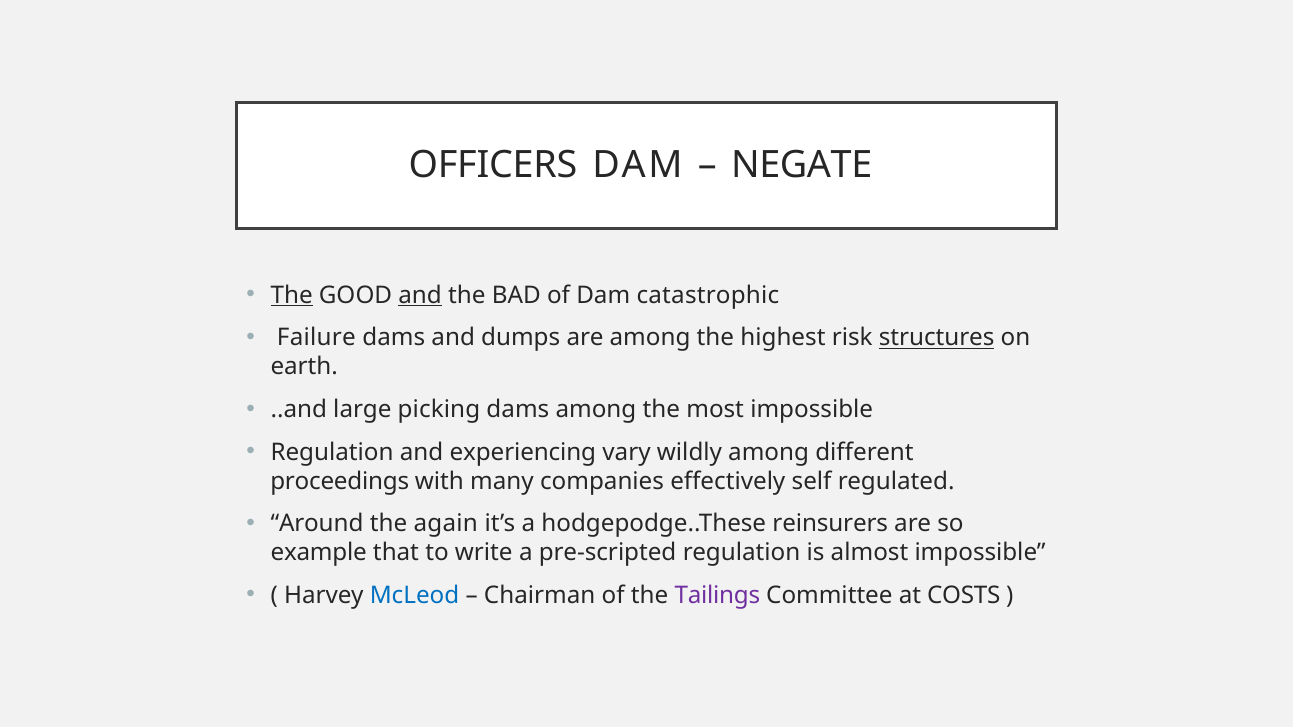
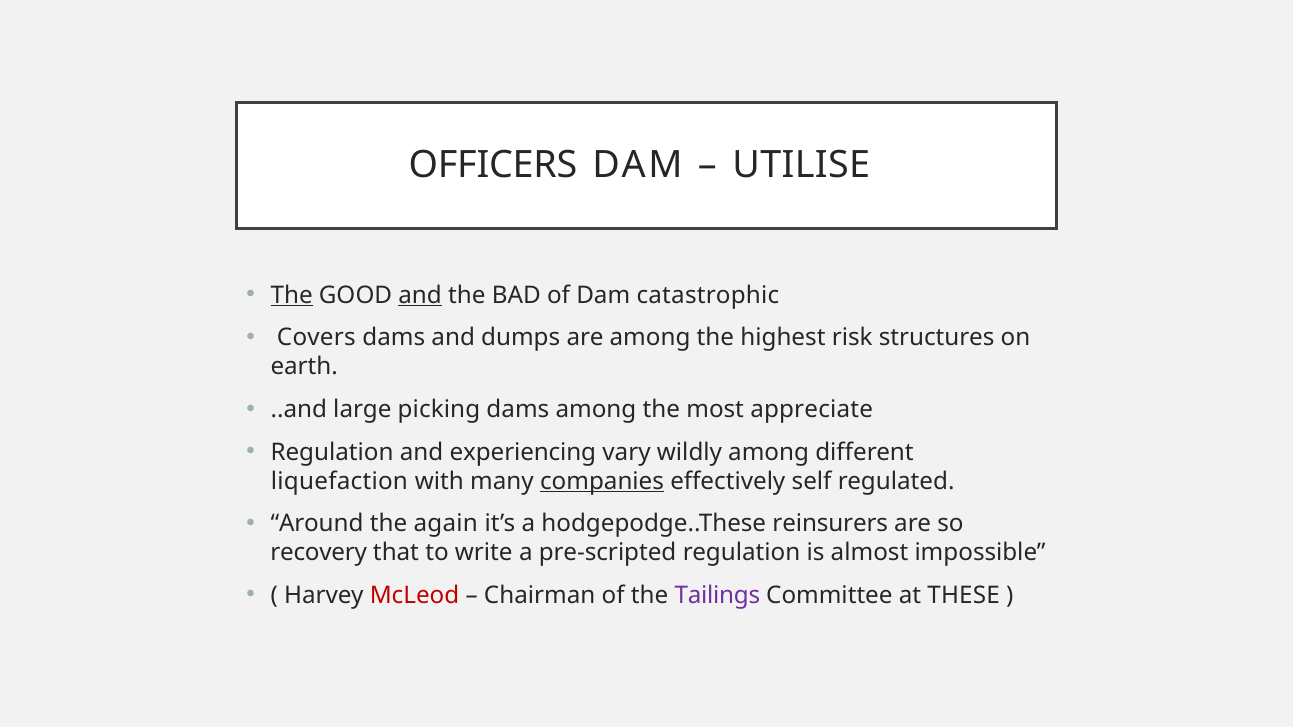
NEGATE: NEGATE -> UTILISE
Failure: Failure -> Covers
structures underline: present -> none
most impossible: impossible -> appreciate
proceedings: proceedings -> liquefaction
companies underline: none -> present
example: example -> recovery
McLeod colour: blue -> red
COSTS: COSTS -> THESE
